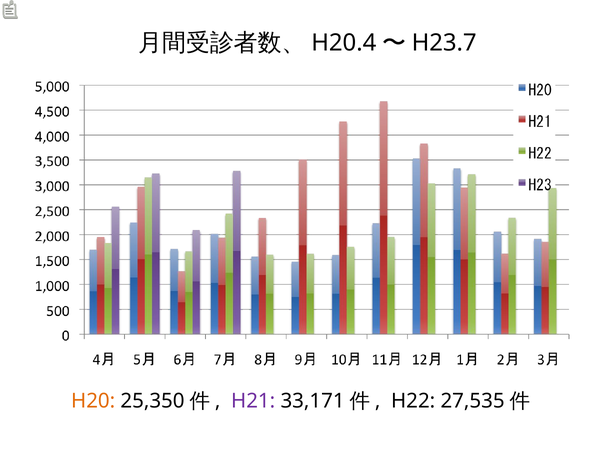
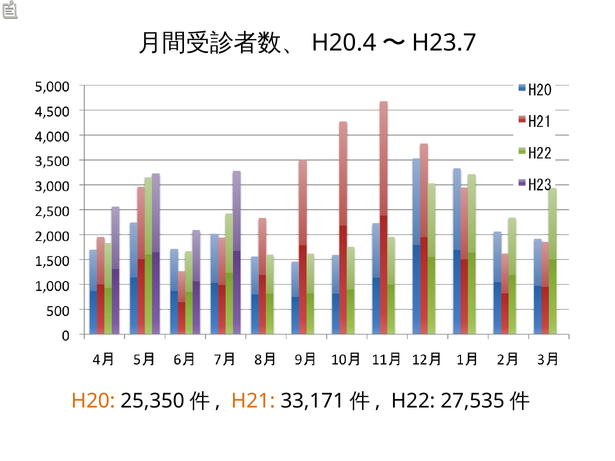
H21 colour: purple -> orange
